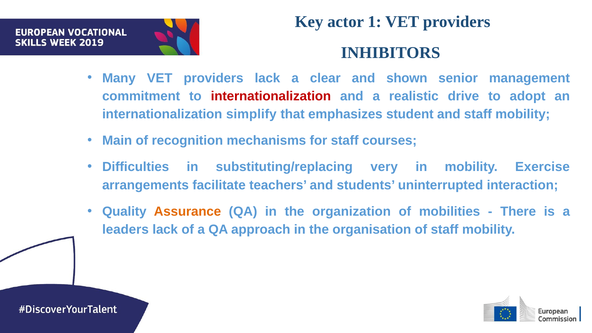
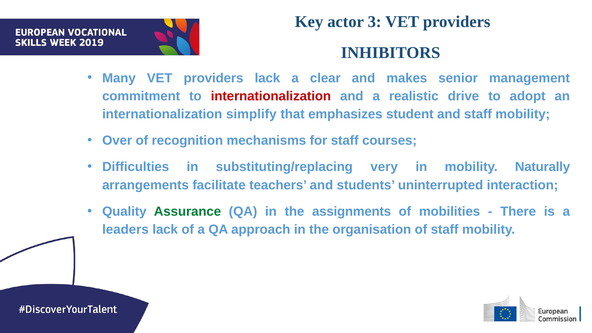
1: 1 -> 3
shown: shown -> makes
Main: Main -> Over
Exercise: Exercise -> Naturally
Assurance colour: orange -> green
organization: organization -> assignments
